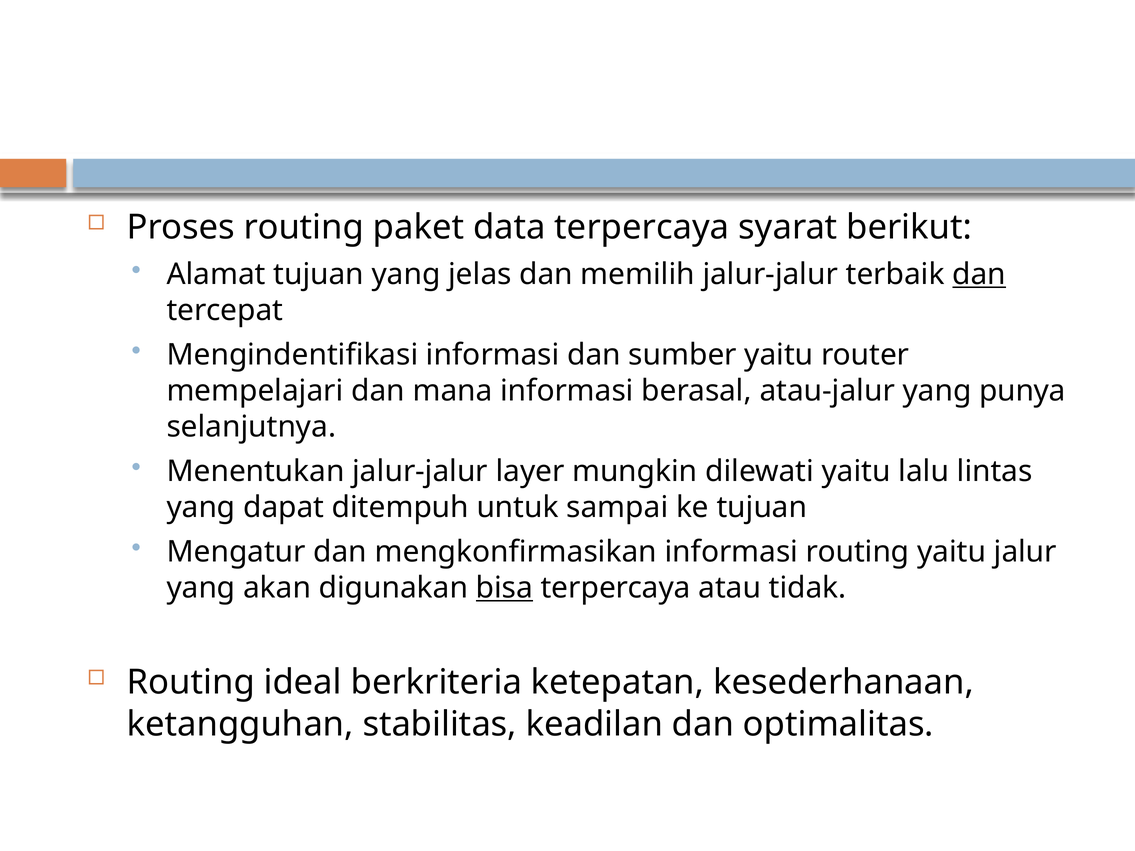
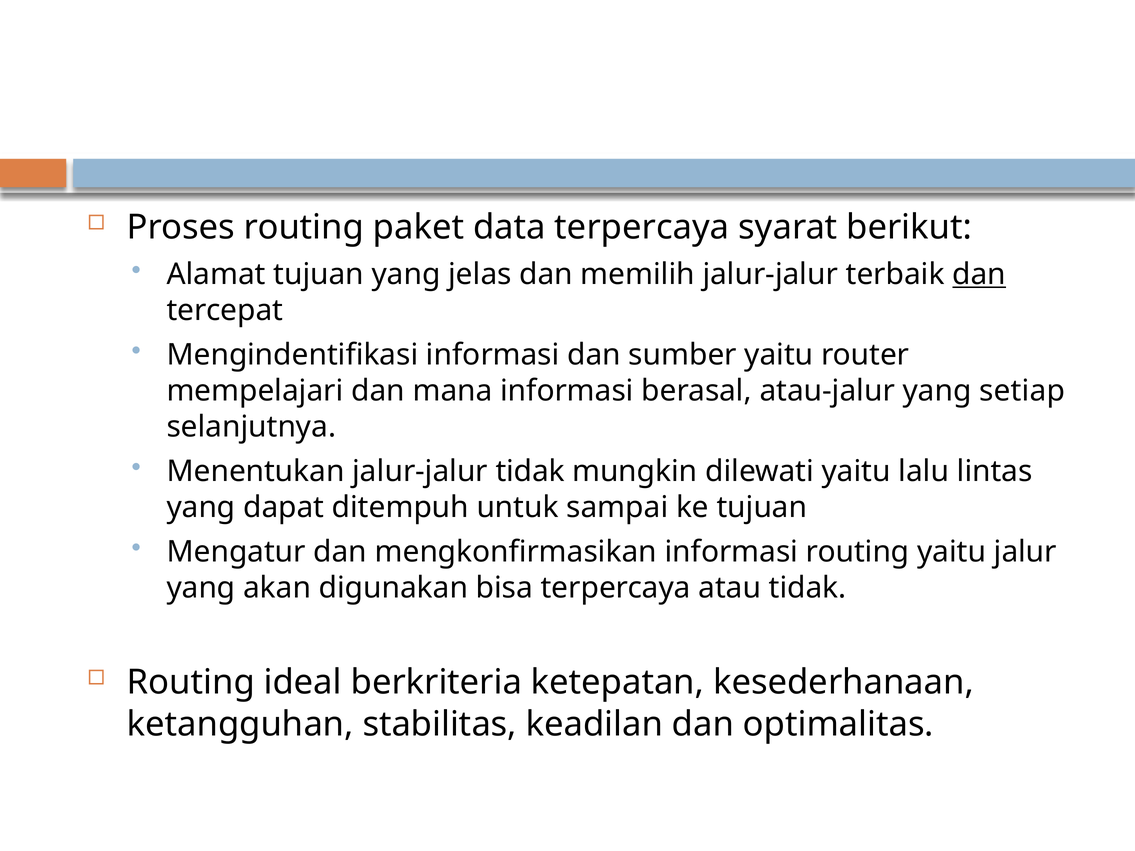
punya: punya -> setiap
jalur-jalur layer: layer -> tidak
bisa underline: present -> none
